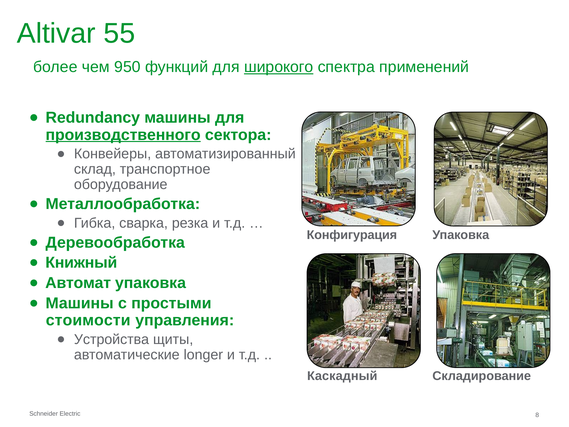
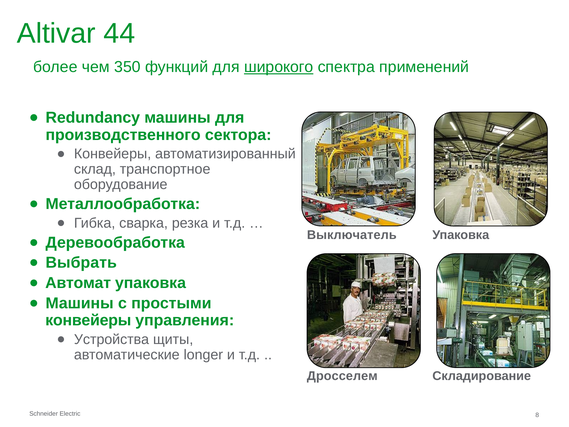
55: 55 -> 44
950: 950 -> 350
производственного underline: present -> none
Конфигурация: Конфигурация -> Выключатель
Книжный: Книжный -> Выбрать
стоимости at (88, 320): стоимости -> конвейеры
Каскадный: Каскадный -> Дросселем
